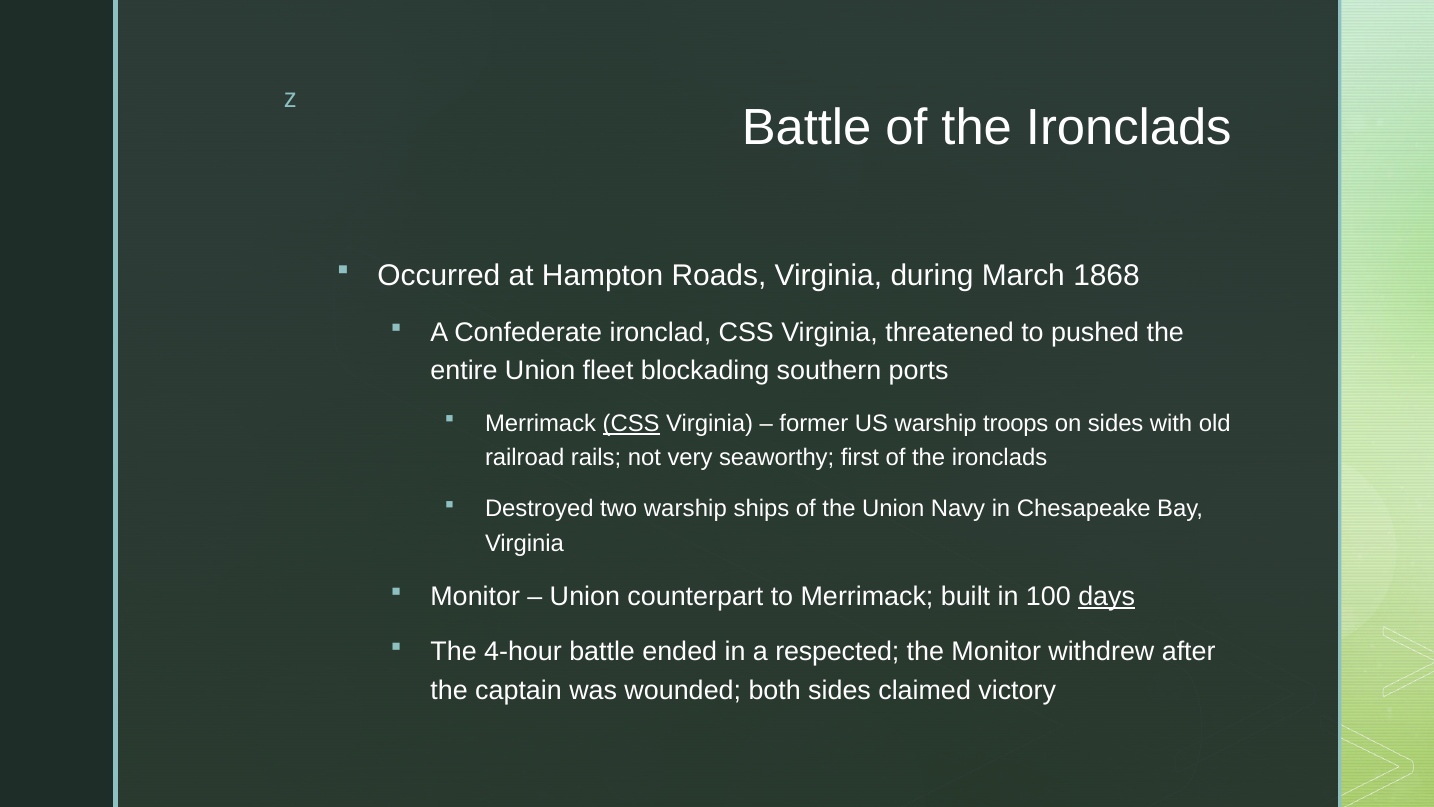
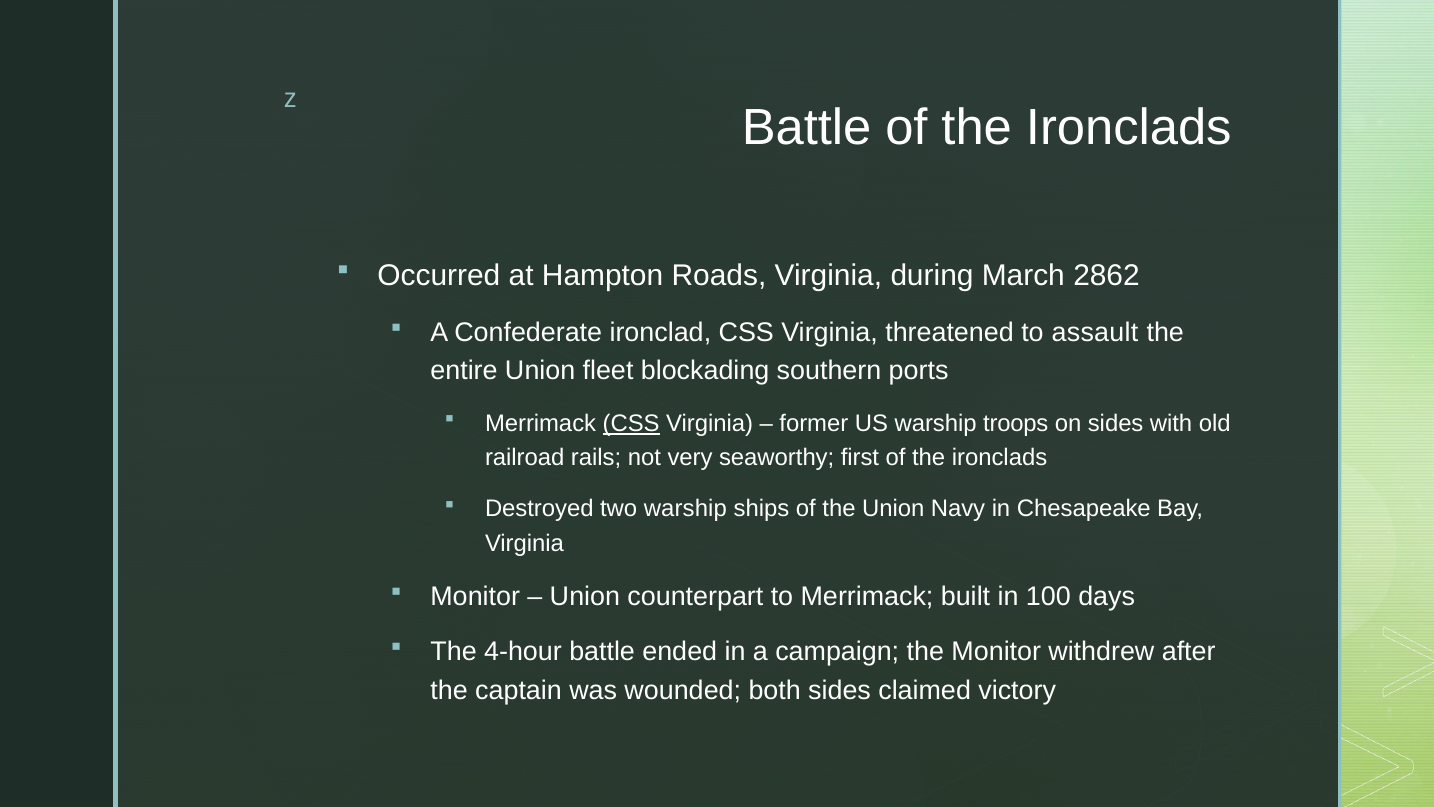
1868: 1868 -> 2862
pushed: pushed -> assault
days underline: present -> none
respected: respected -> campaign
